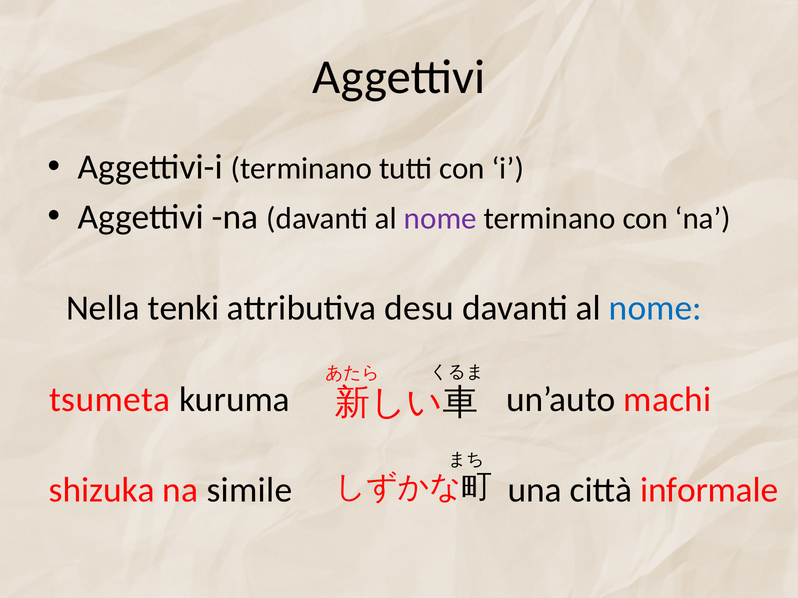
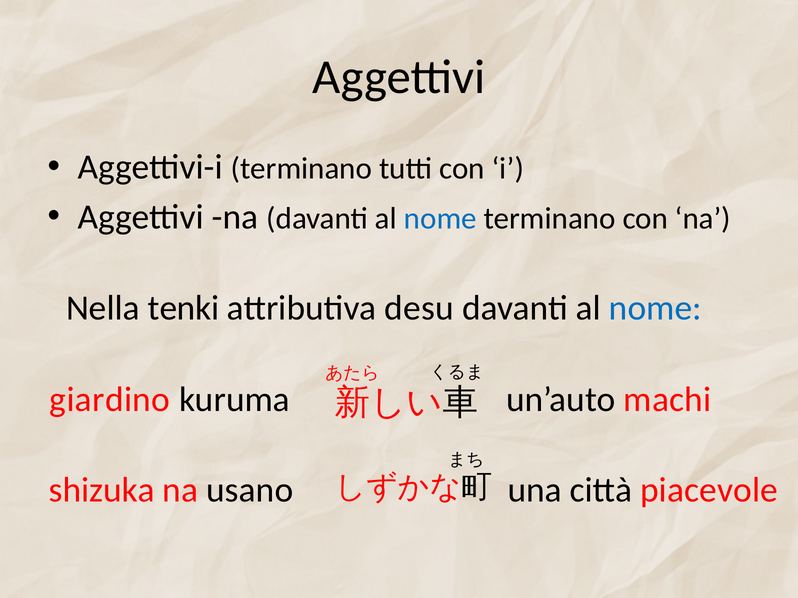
nome at (440, 219) colour: purple -> blue
tsumeta: tsumeta -> giardino
simile: simile -> usano
informale: informale -> piacevole
